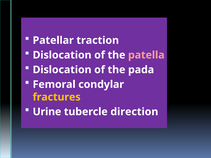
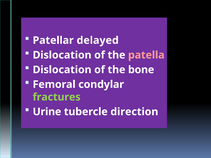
traction: traction -> delayed
pada: pada -> bone
fractures colour: yellow -> light green
